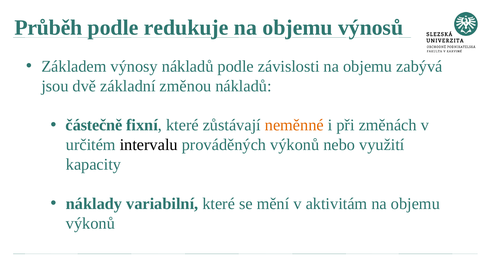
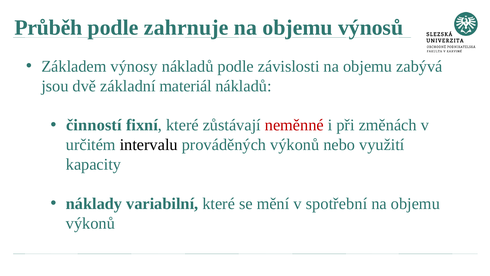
redukuje: redukuje -> zahrnuje
změnou: změnou -> materiál
částečně: částečně -> činností
neměnné colour: orange -> red
aktivitám: aktivitám -> spotřební
